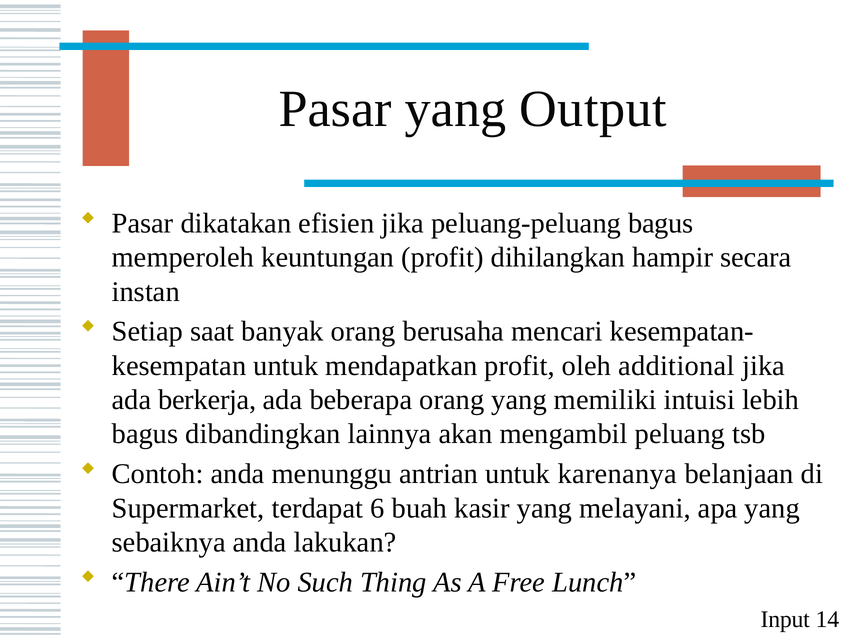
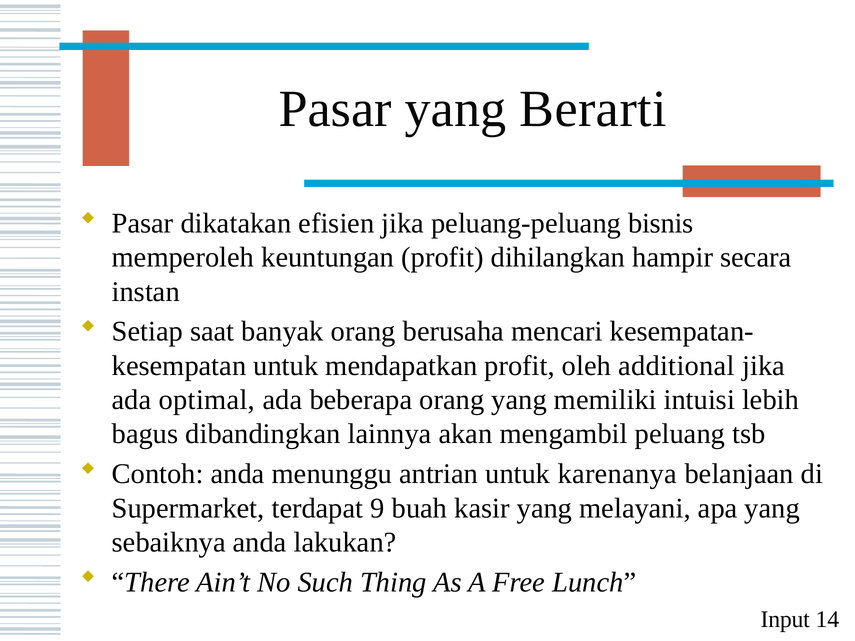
Output: Output -> Berarti
peluang-peluang bagus: bagus -> bisnis
berkerja: berkerja -> optimal
6: 6 -> 9
